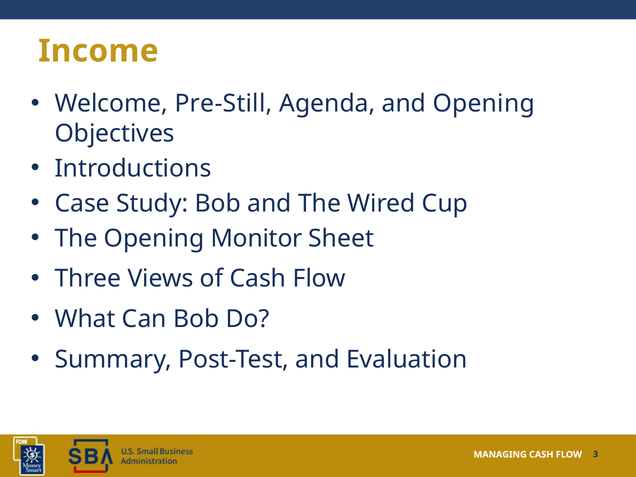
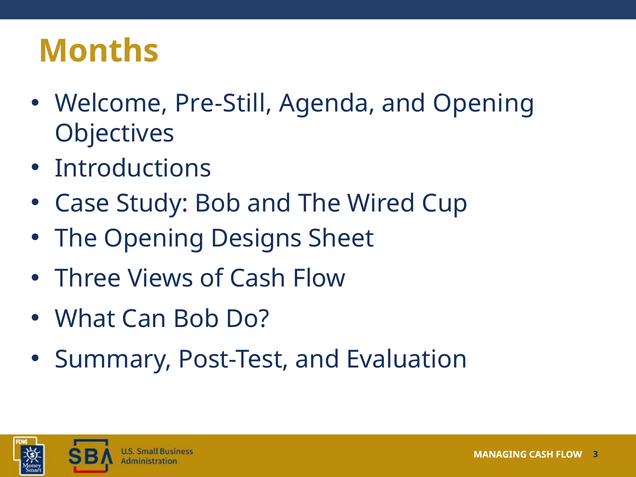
Income: Income -> Months
Monitor: Monitor -> Designs
